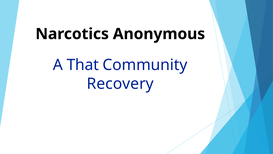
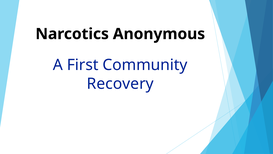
That: That -> First
